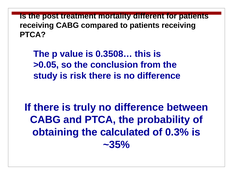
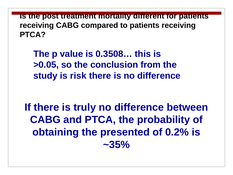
calculated: calculated -> presented
0.3%: 0.3% -> 0.2%
